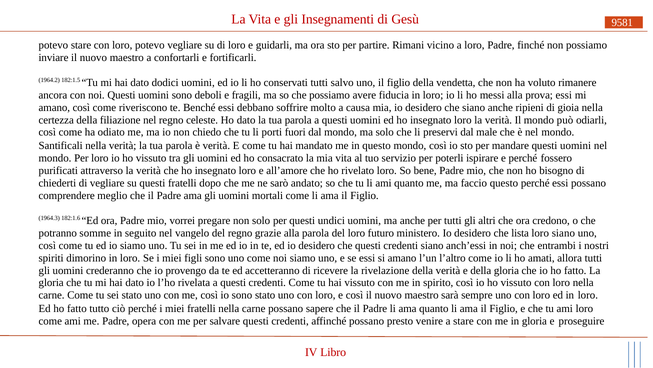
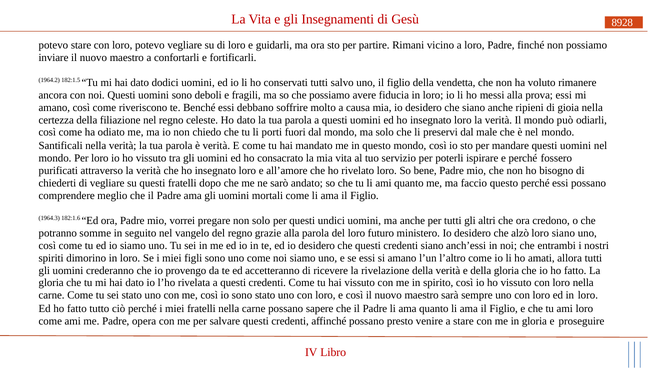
9581: 9581 -> 8928
lista: lista -> alzò
